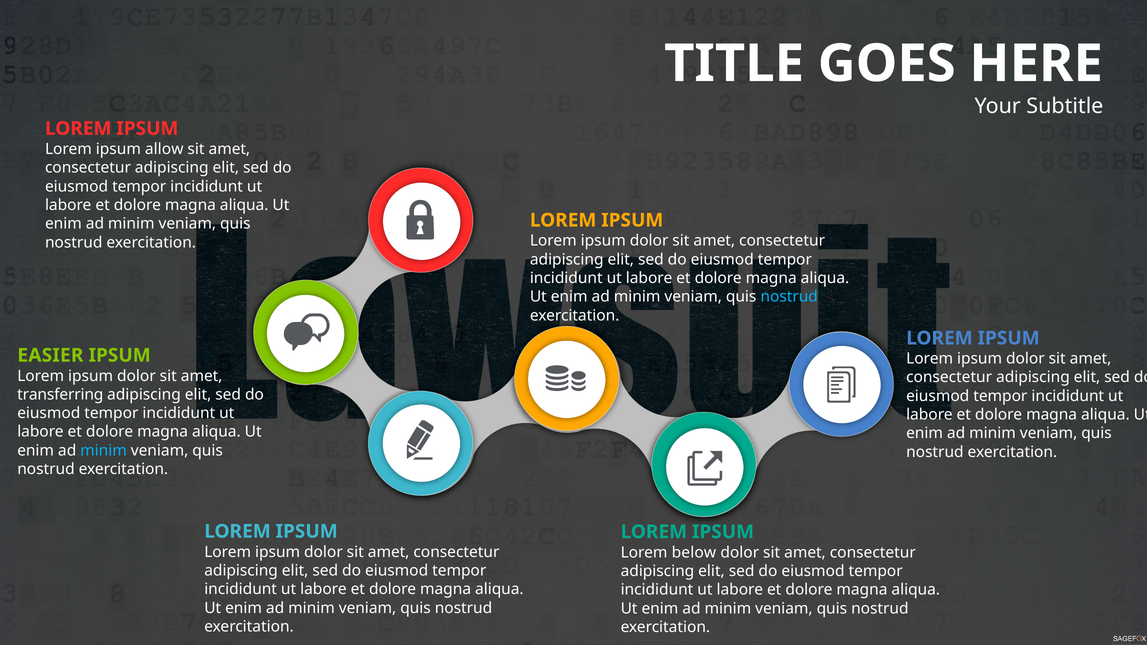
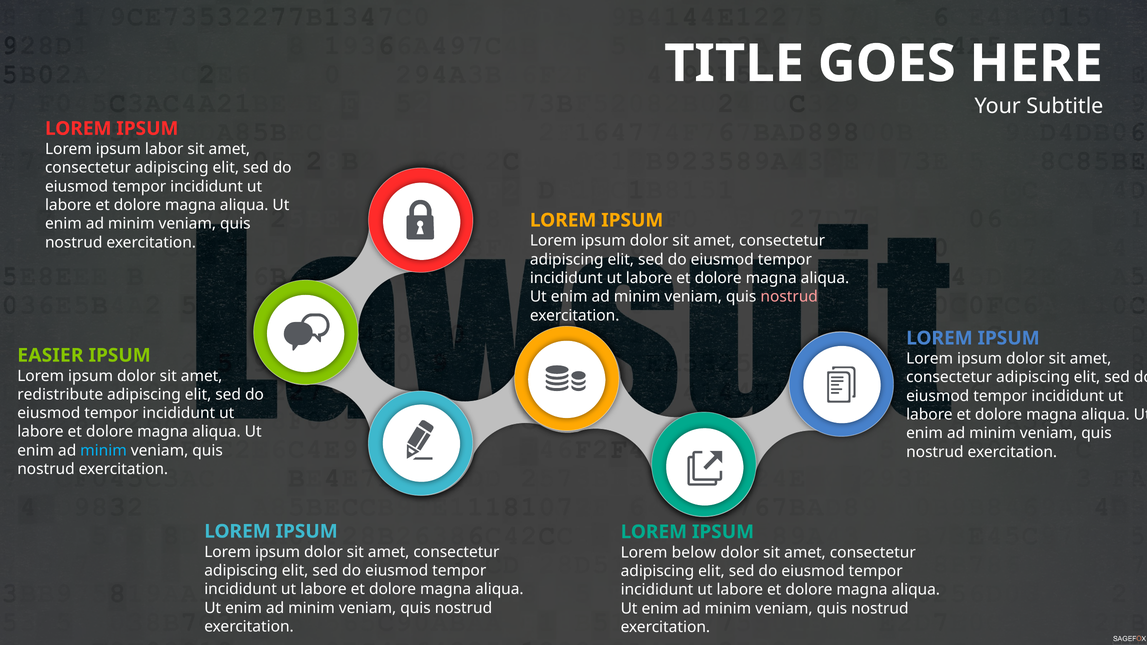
allow: allow -> labor
nostrud at (789, 297) colour: light blue -> pink
transferring: transferring -> redistribute
